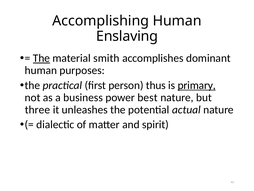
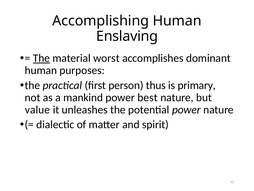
smith: smith -> worst
primary underline: present -> none
business: business -> mankind
three: three -> value
potential actual: actual -> power
